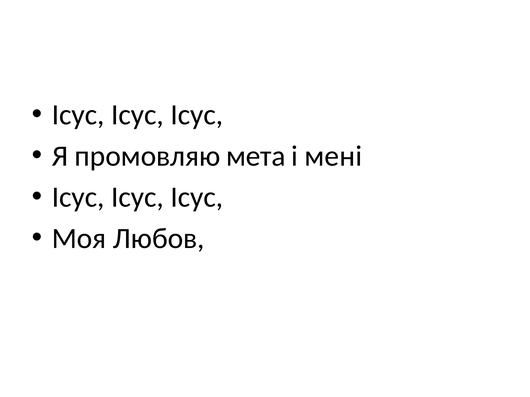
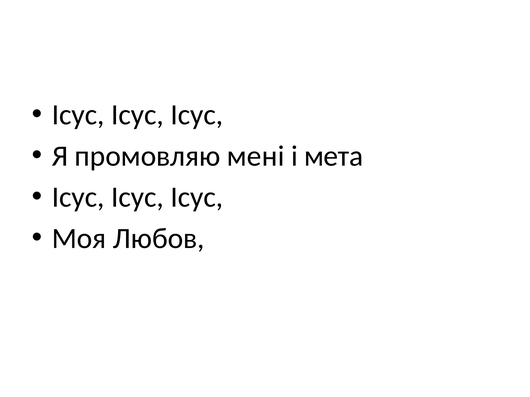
мета: мета -> мені
мені: мені -> мета
